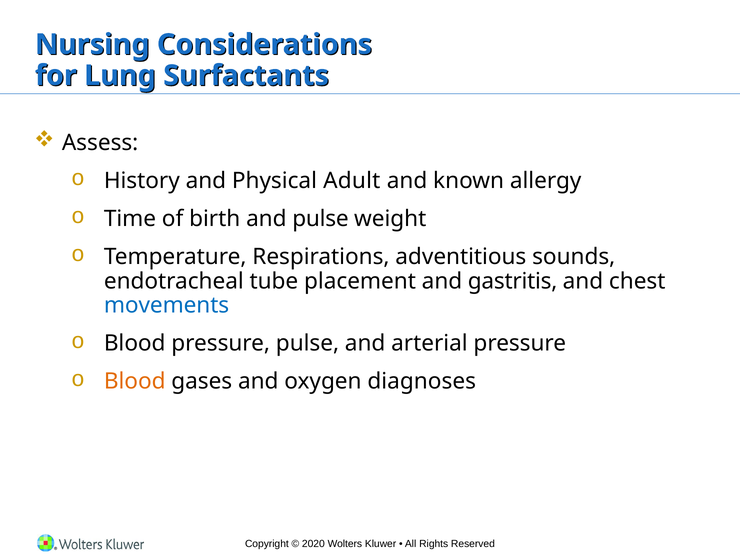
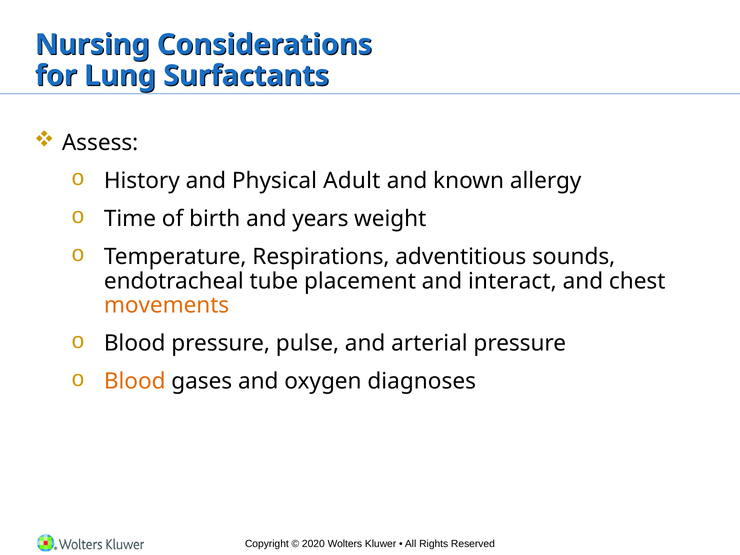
and pulse: pulse -> years
gastritis: gastritis -> interact
movements colour: blue -> orange
